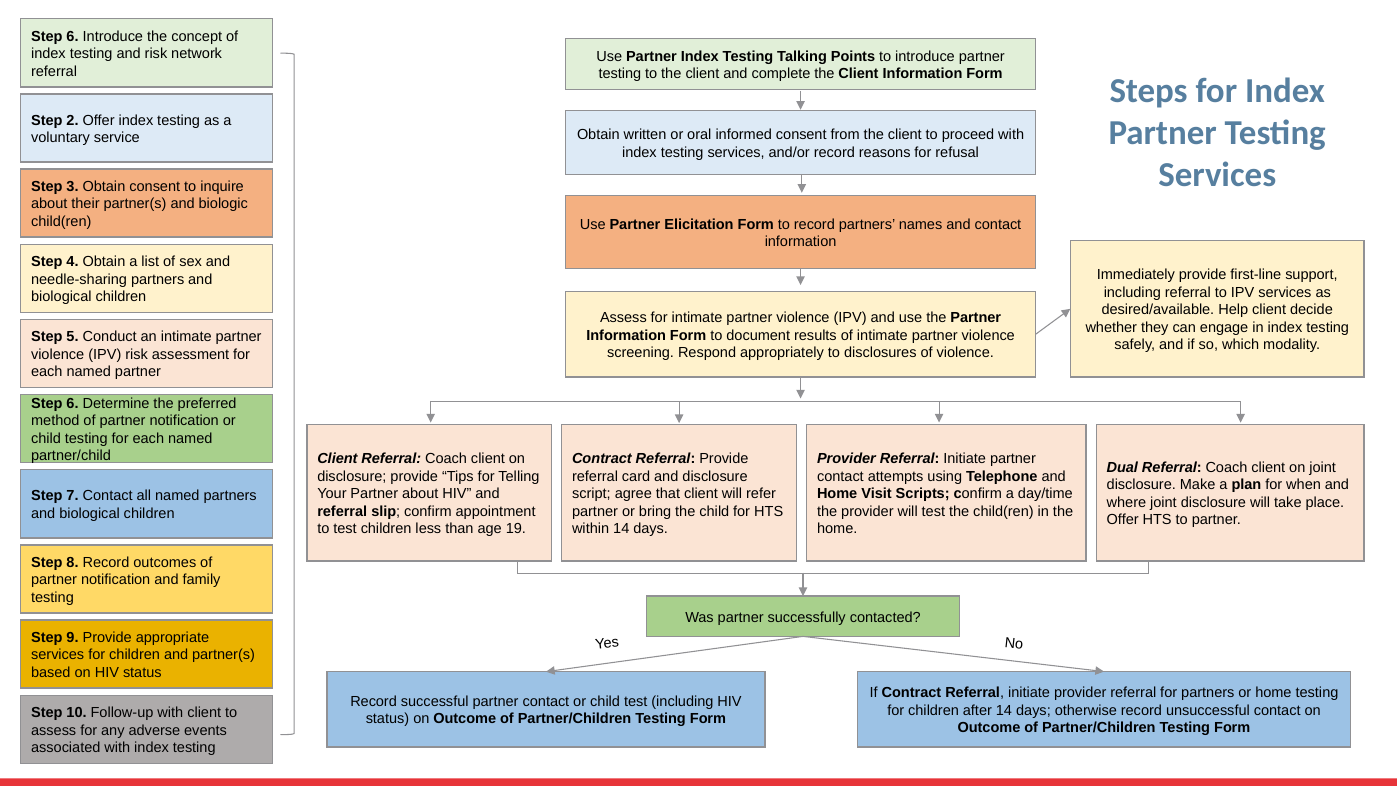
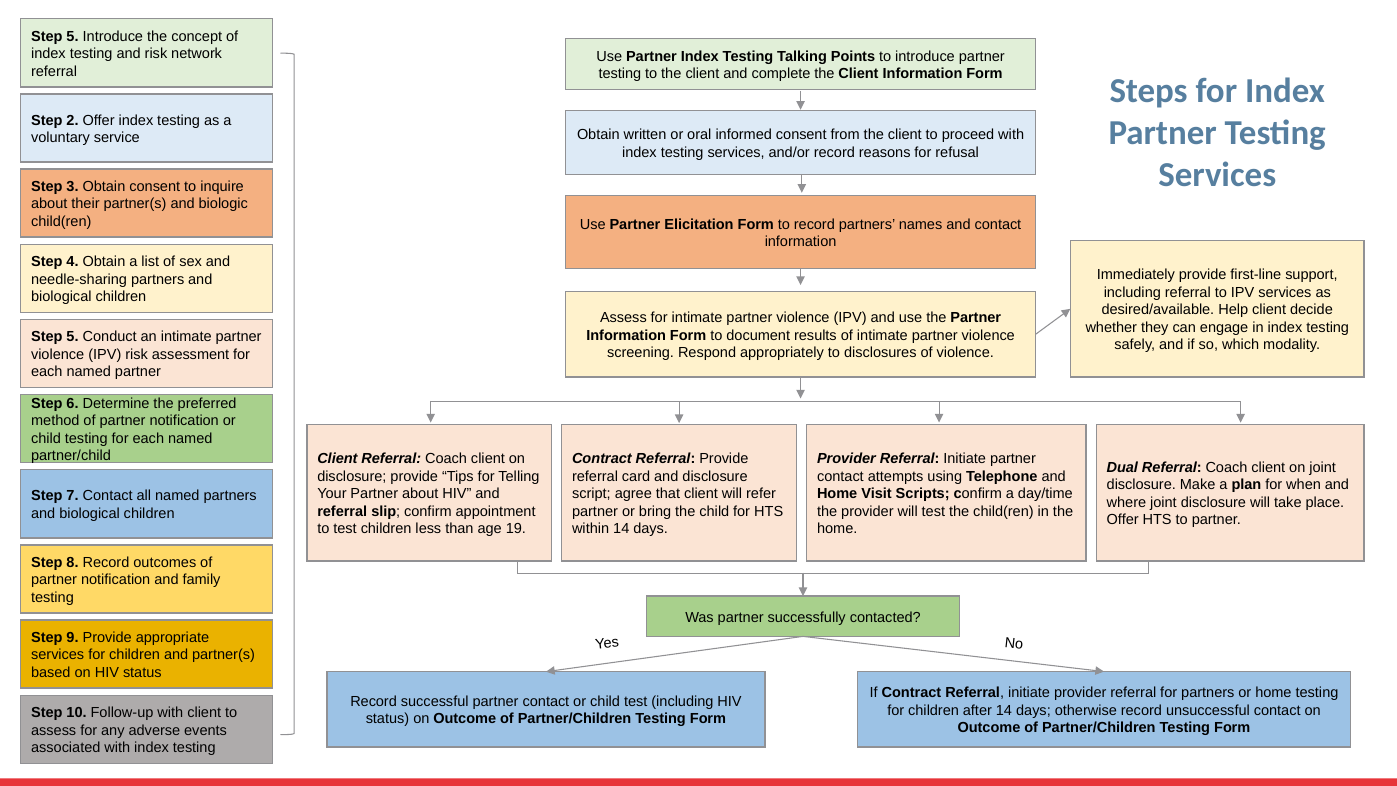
6 at (73, 36): 6 -> 5
